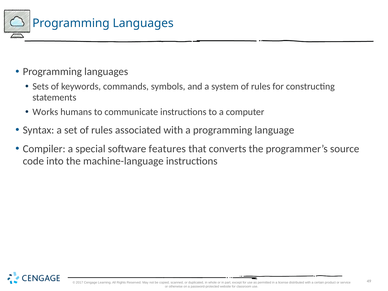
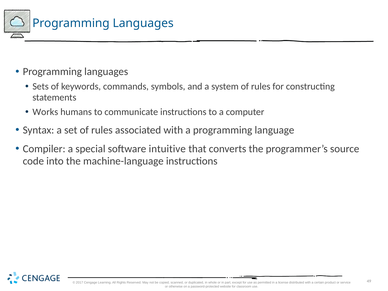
features: features -> intuitive
